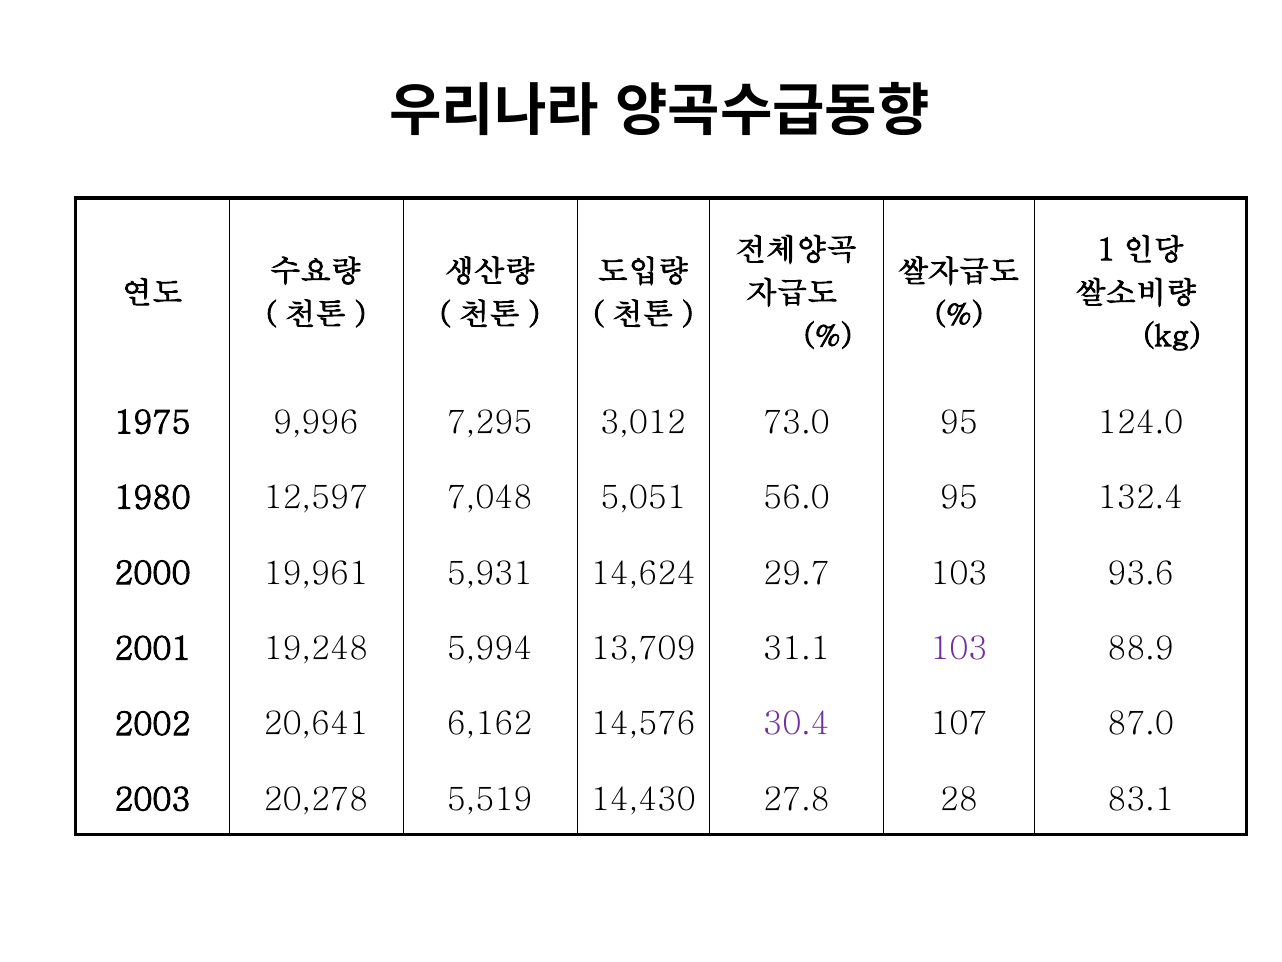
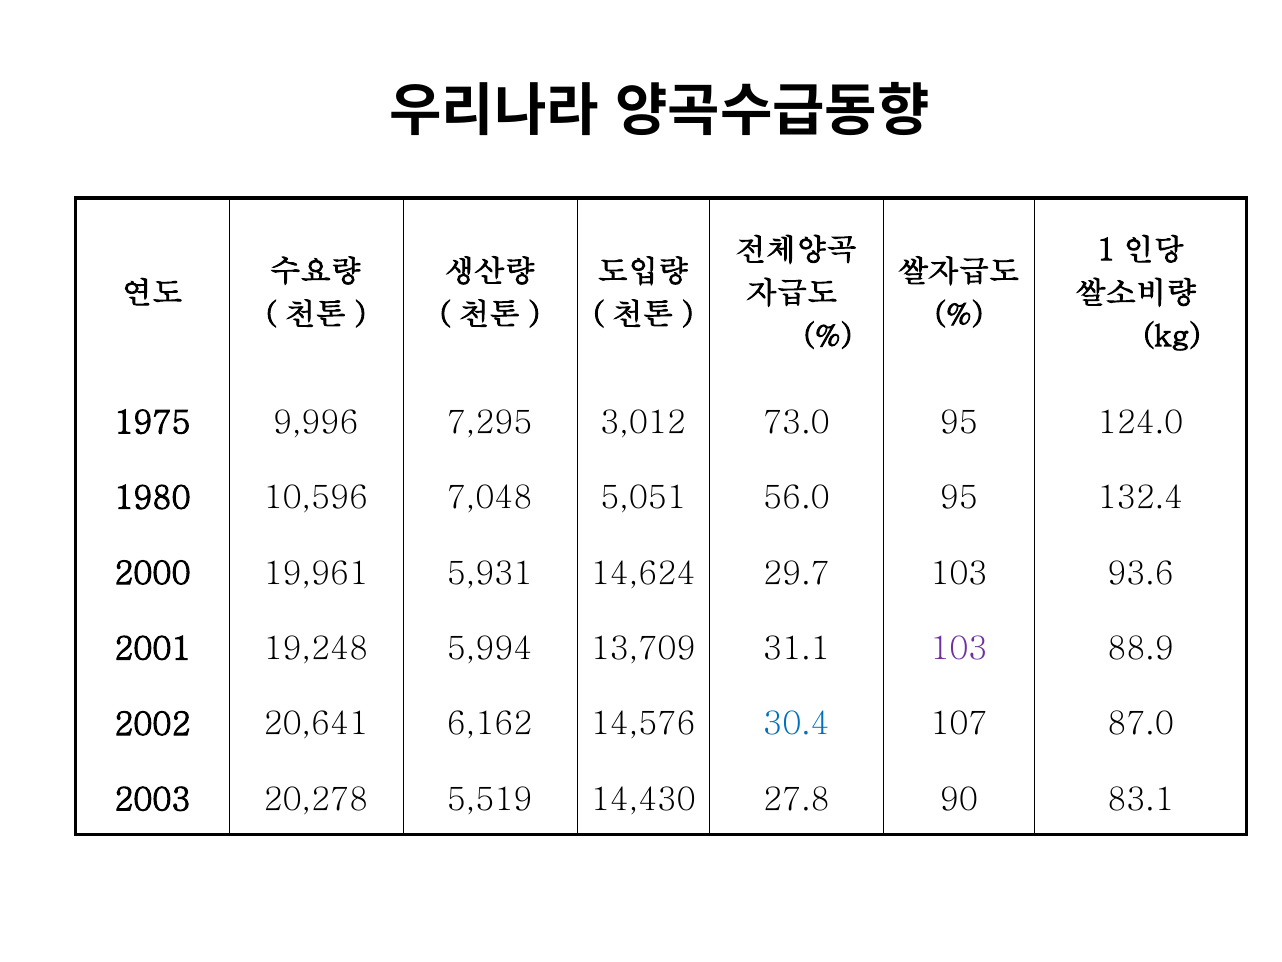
12,597: 12,597 -> 10,596
30.4 colour: purple -> blue
28: 28 -> 90
